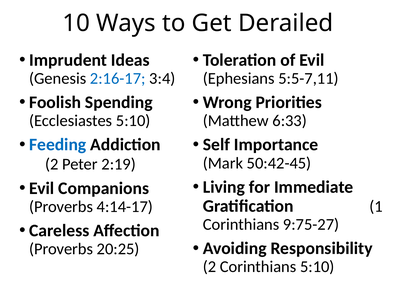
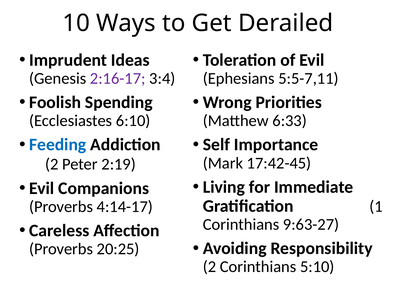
2:16-17 colour: blue -> purple
Ecclesiastes 5:10: 5:10 -> 6:10
50:42-45: 50:42-45 -> 17:42-45
9:75-27: 9:75-27 -> 9:63-27
